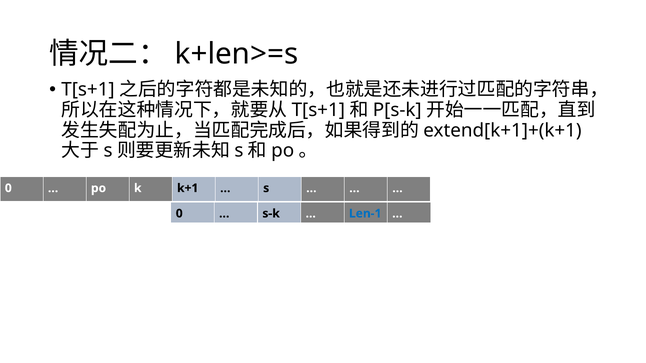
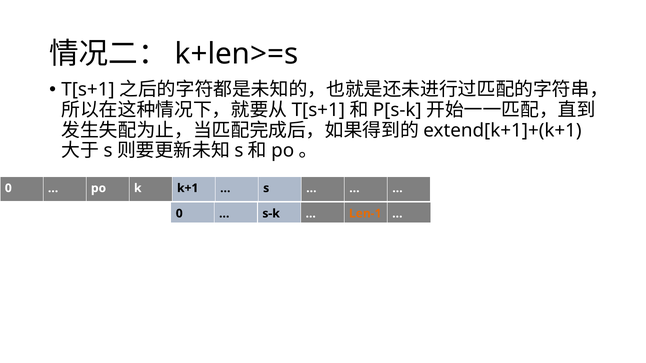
Len-1 colour: blue -> orange
